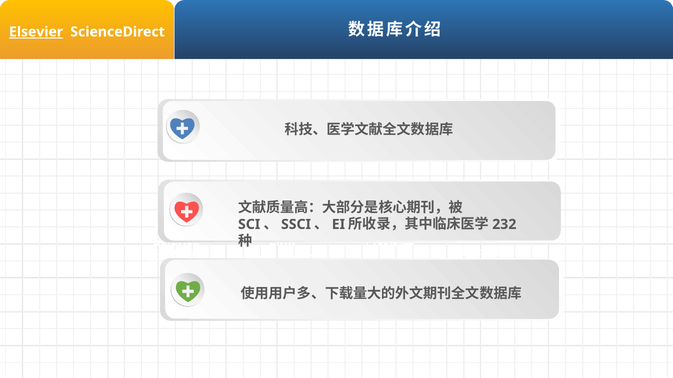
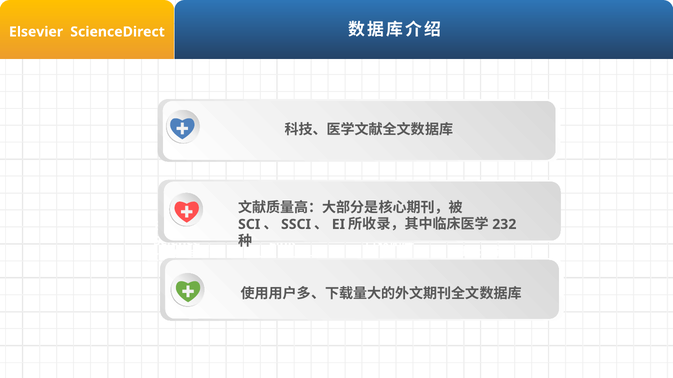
Elsevier at (36, 32) underline: present -> none
